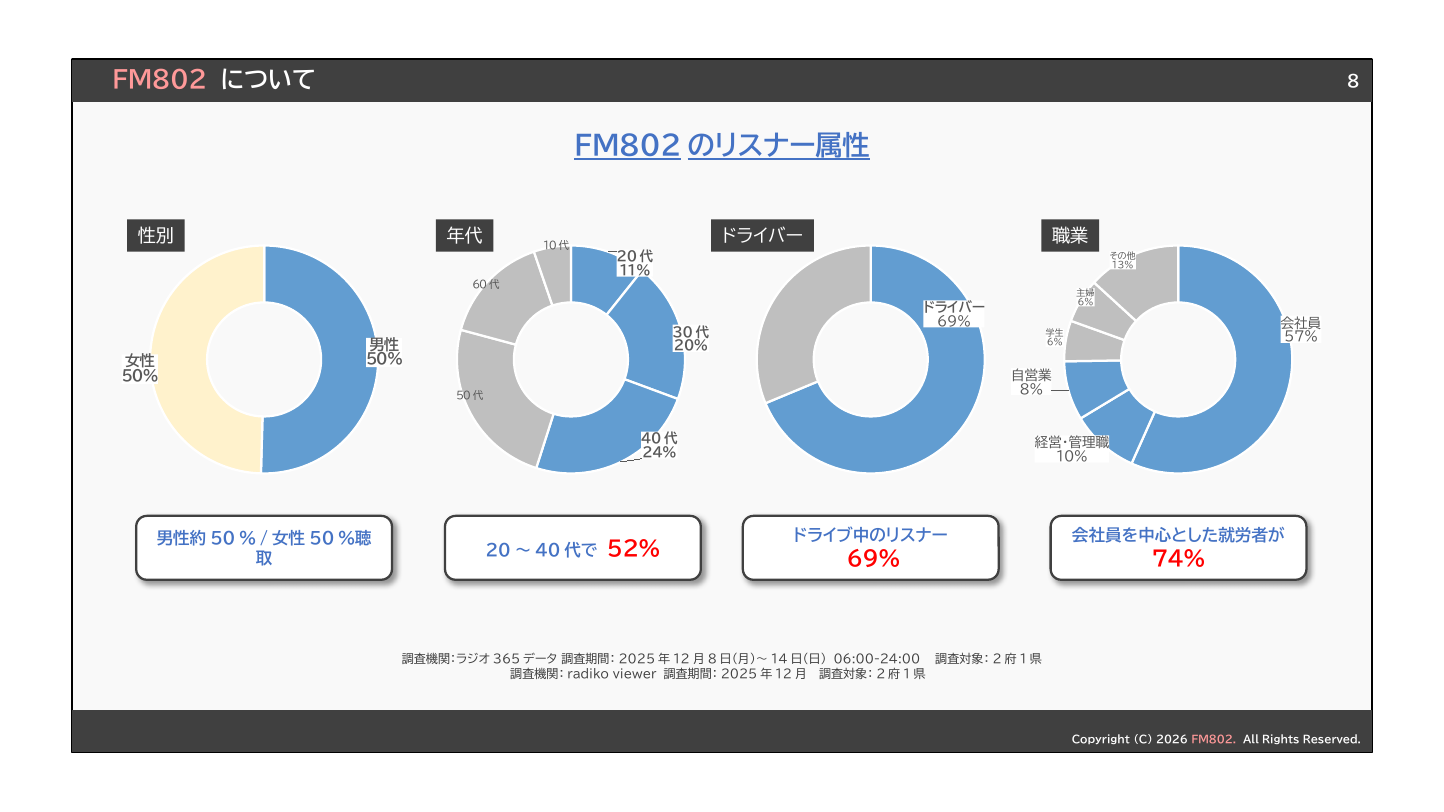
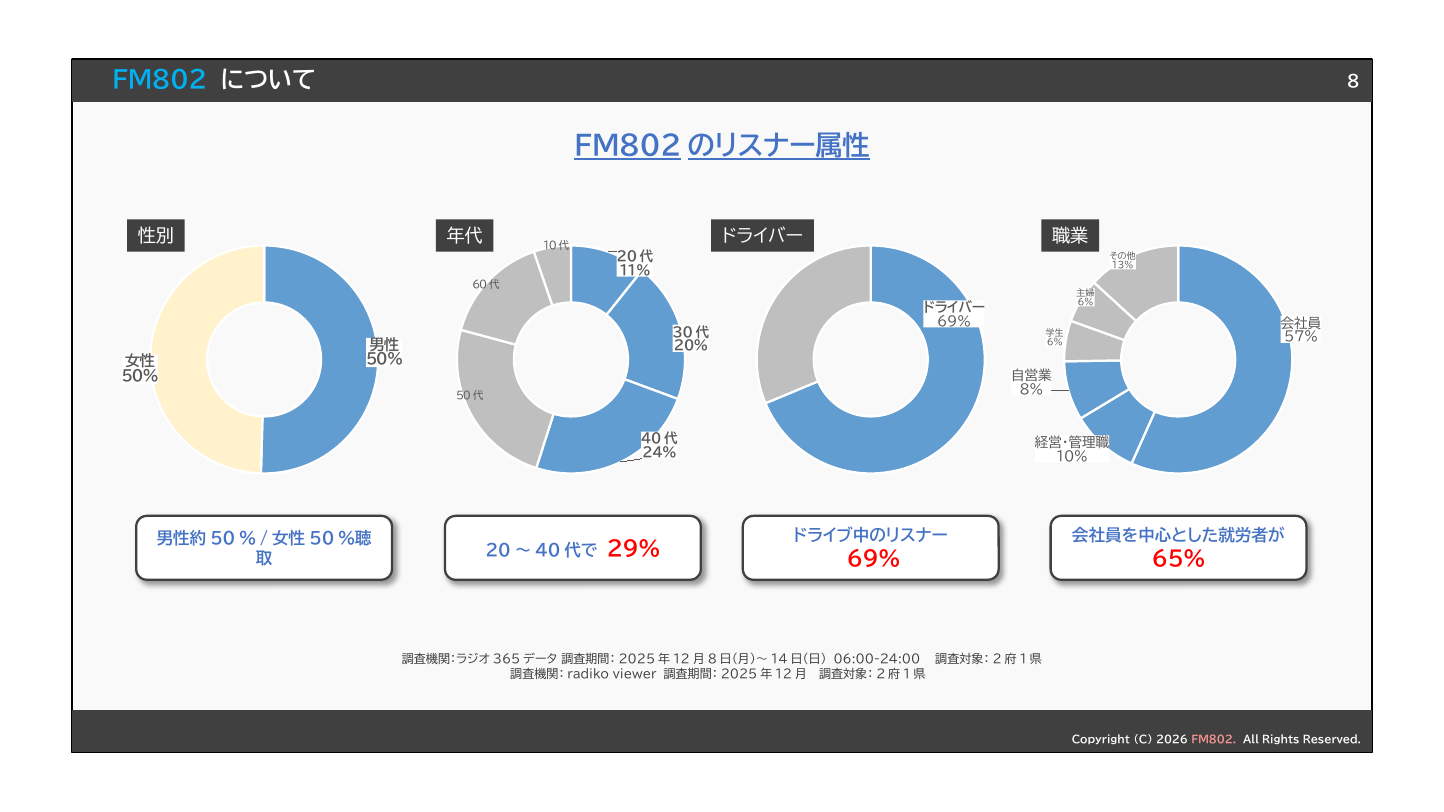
FM802 at (160, 81) colour: pink -> light blue
74%: 74% -> 65%
52%: 52% -> 29%
